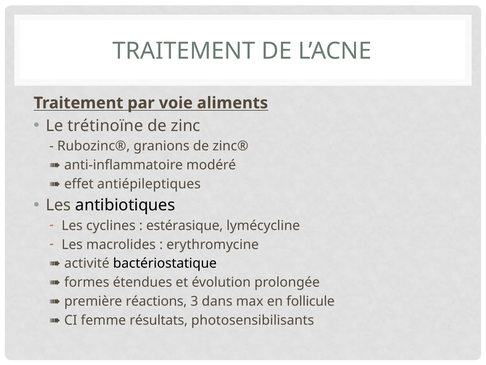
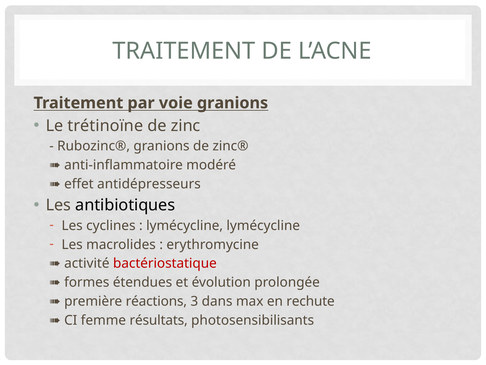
voie aliments: aliments -> granions
antiépileptiques: antiépileptiques -> antidépresseurs
estérasique at (185, 225): estérasique -> lymécycline
bactériostatique colour: black -> red
follicule: follicule -> rechute
